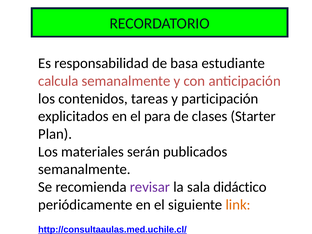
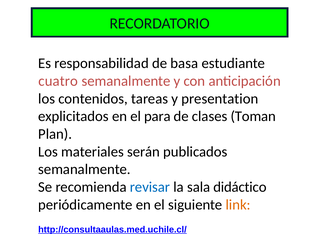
calcula: calcula -> cuatro
participación: participación -> presentation
Starter: Starter -> Toman
revisar colour: purple -> blue
